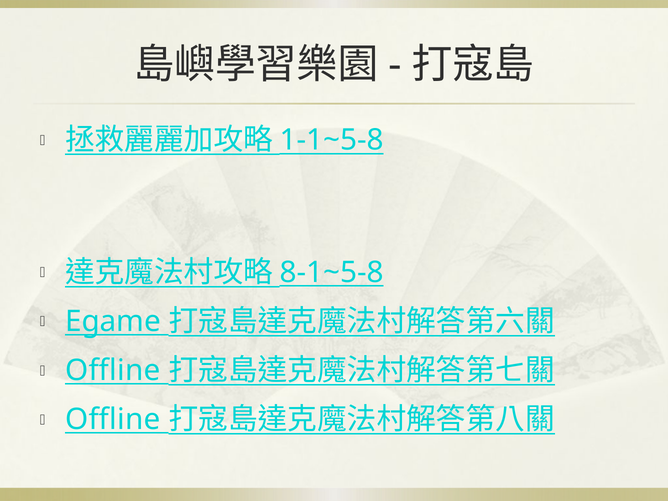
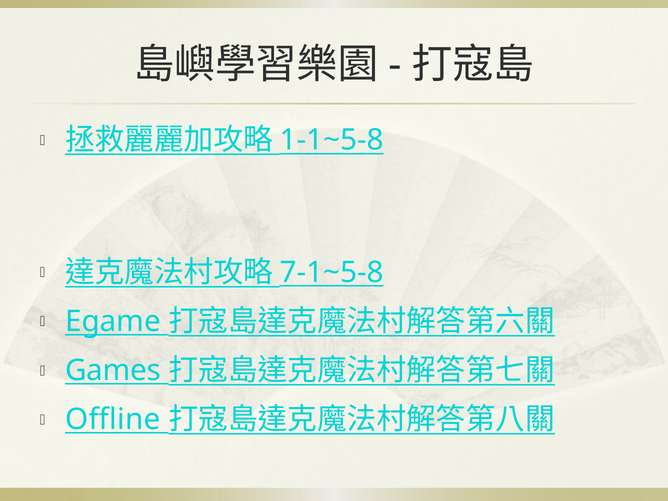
8-1~5-8: 8-1~5-8 -> 7-1~5-8
Offline at (113, 370): Offline -> Games
